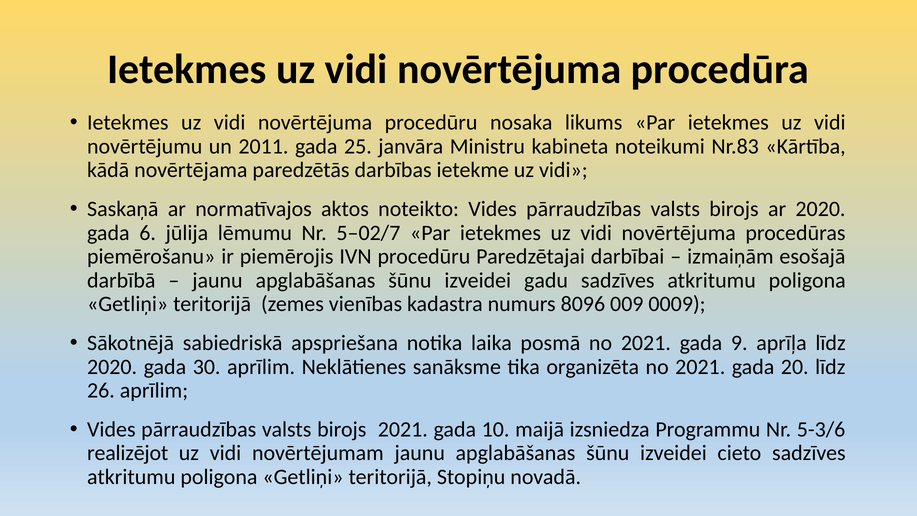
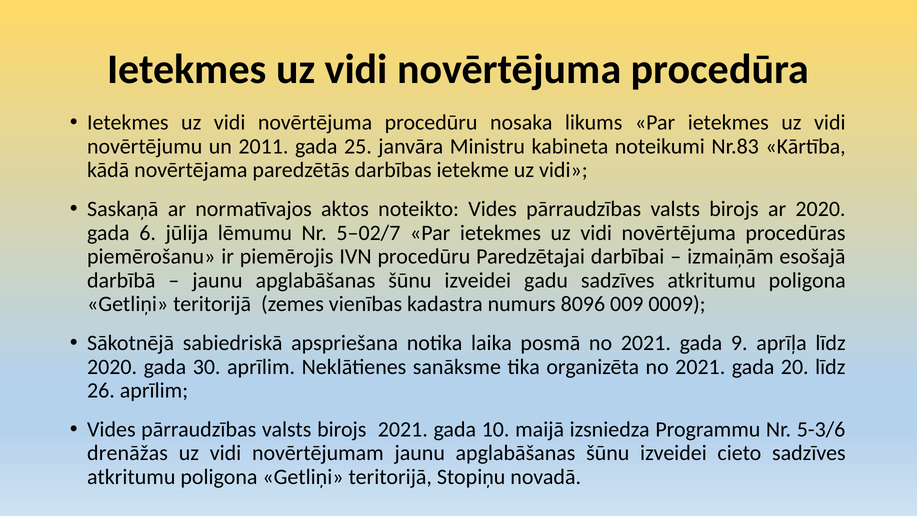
realizējot: realizējot -> drenāžas
